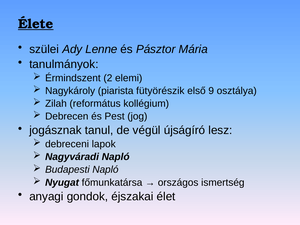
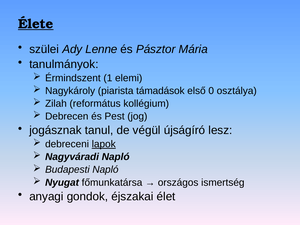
2: 2 -> 1
fütyörészik: fütyörészik -> támadások
9: 9 -> 0
lapok underline: none -> present
